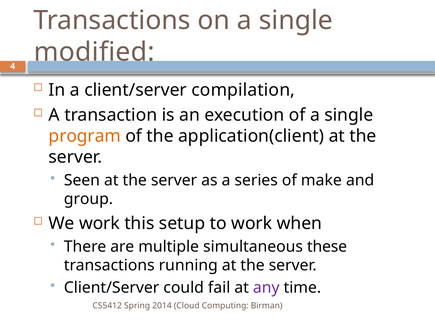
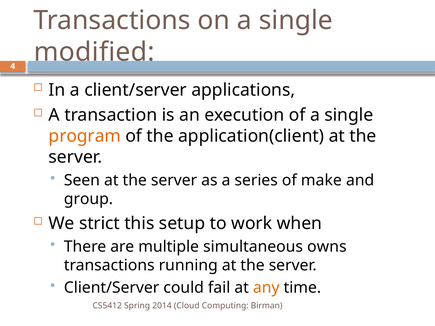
compilation: compilation -> applications
We work: work -> strict
these: these -> owns
any colour: purple -> orange
